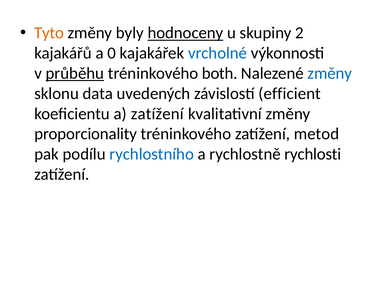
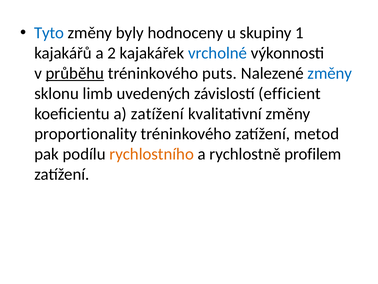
Tyto colour: orange -> blue
hodnoceny underline: present -> none
2: 2 -> 1
0: 0 -> 2
both: both -> puts
data: data -> limb
proporcionality: proporcionality -> proportionality
rychlostního colour: blue -> orange
rychlosti: rychlosti -> profilem
